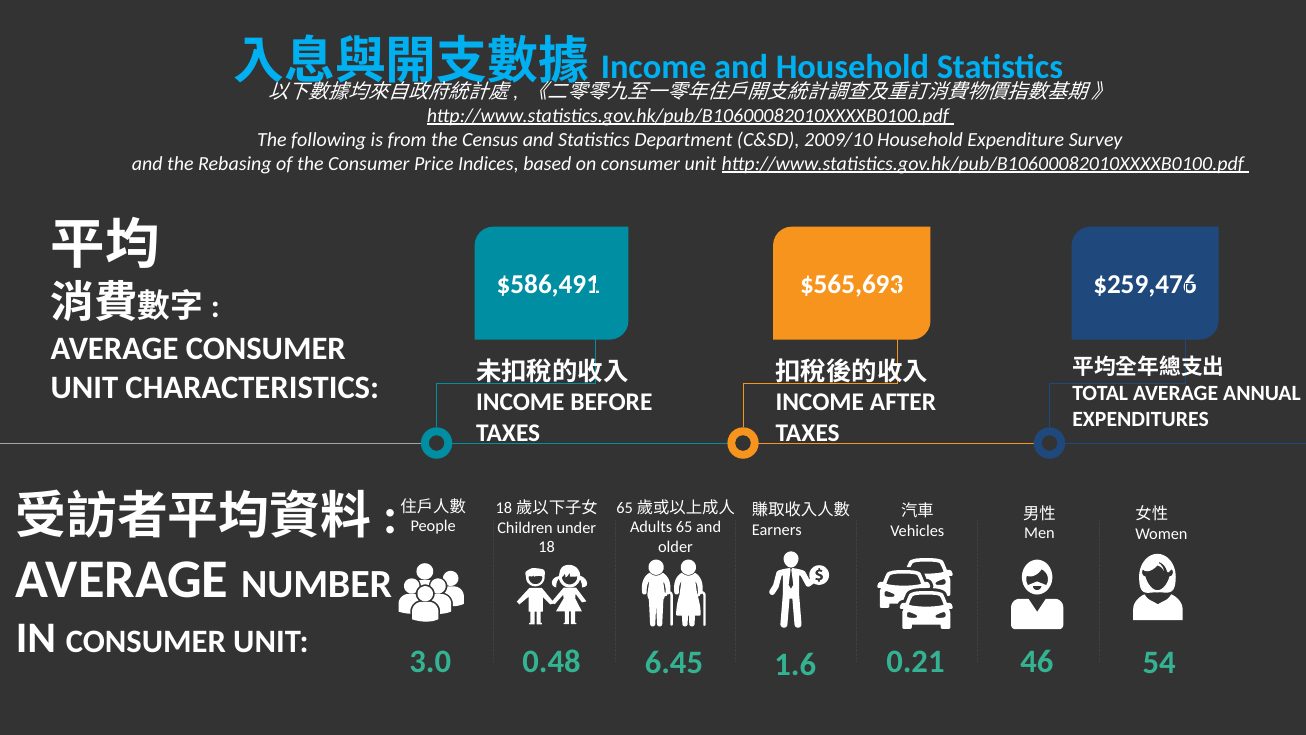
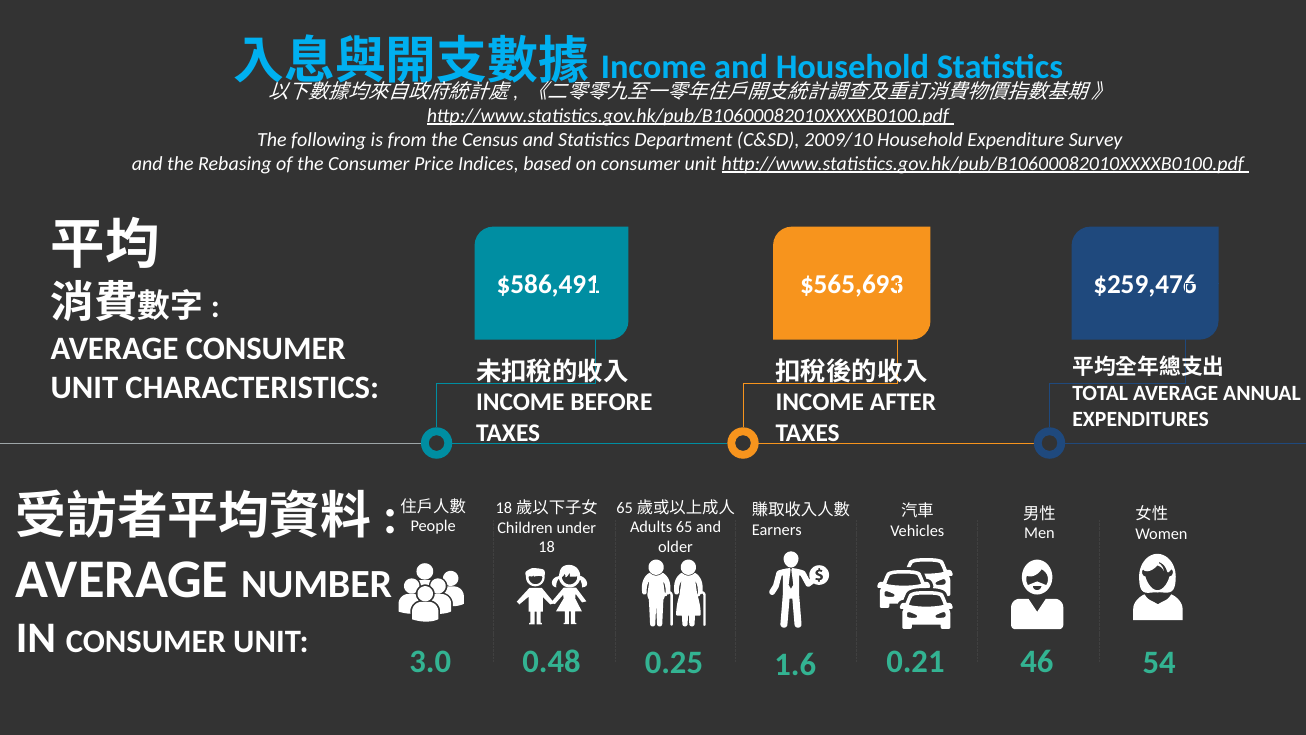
6.45: 6.45 -> 0.25
